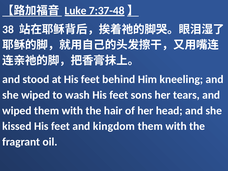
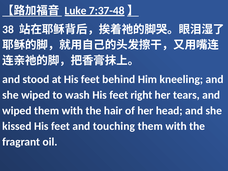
sons: sons -> right
kingdom: kingdom -> touching
